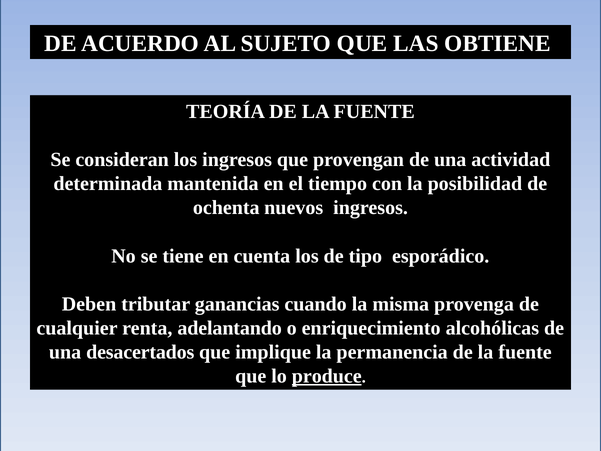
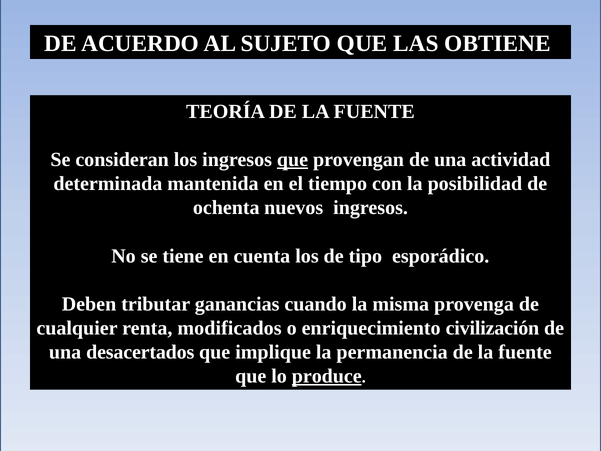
que at (293, 160) underline: none -> present
adelantando: adelantando -> modificados
alcohólicas: alcohólicas -> civilización
